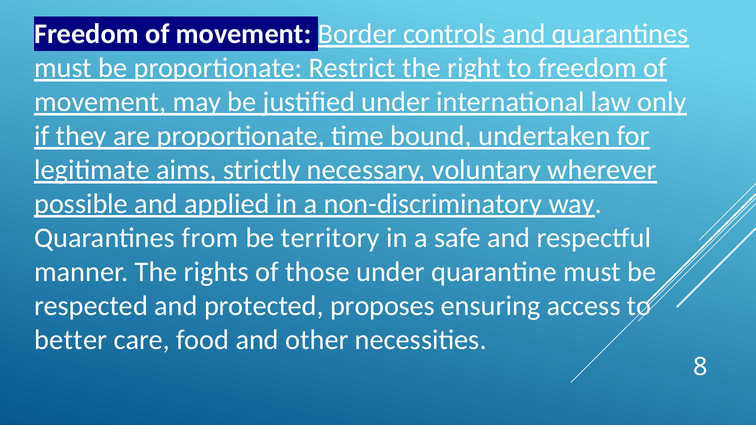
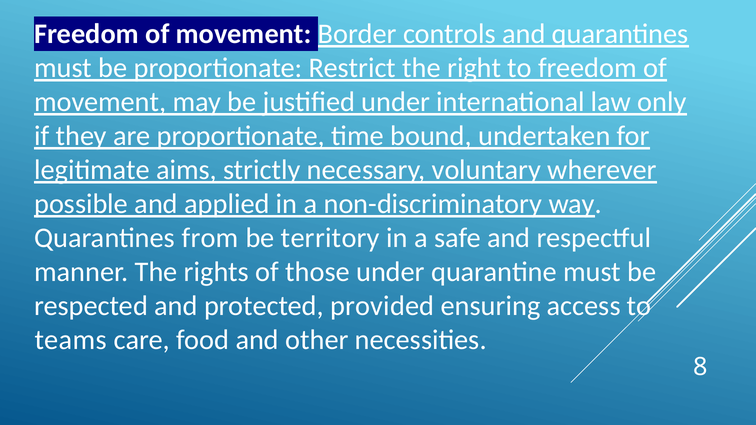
proposes: proposes -> provided
better: better -> teams
